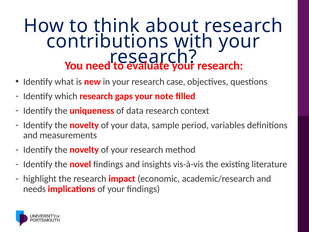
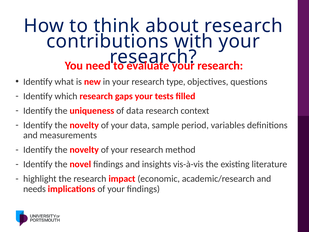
case: case -> type
note: note -> tests
